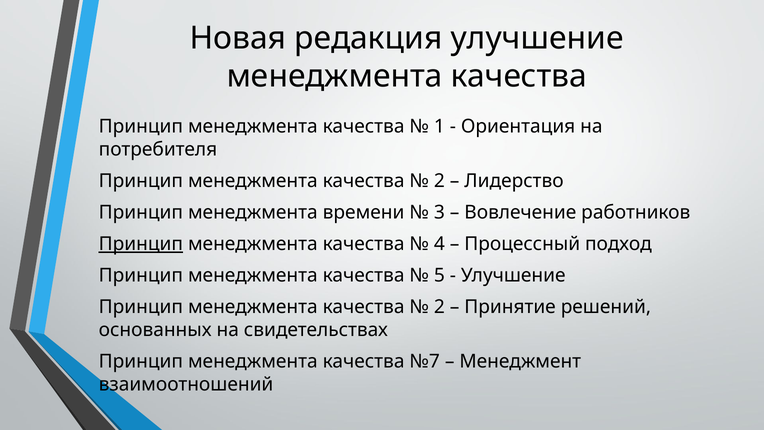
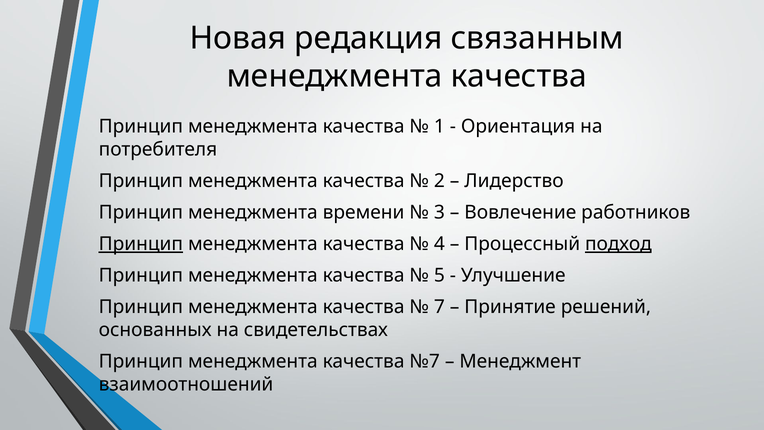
редакция улучшение: улучшение -> связанным
подход underline: none -> present
2 at (439, 307): 2 -> 7
